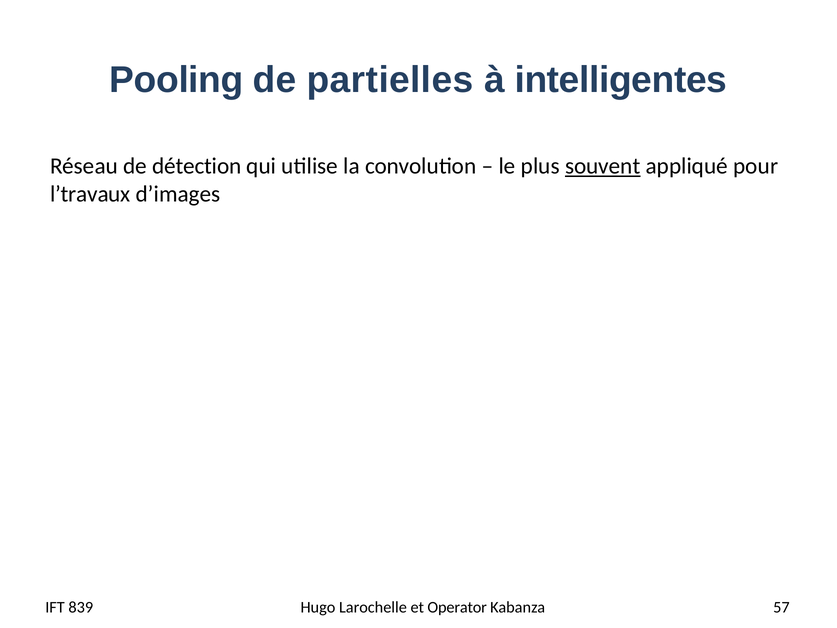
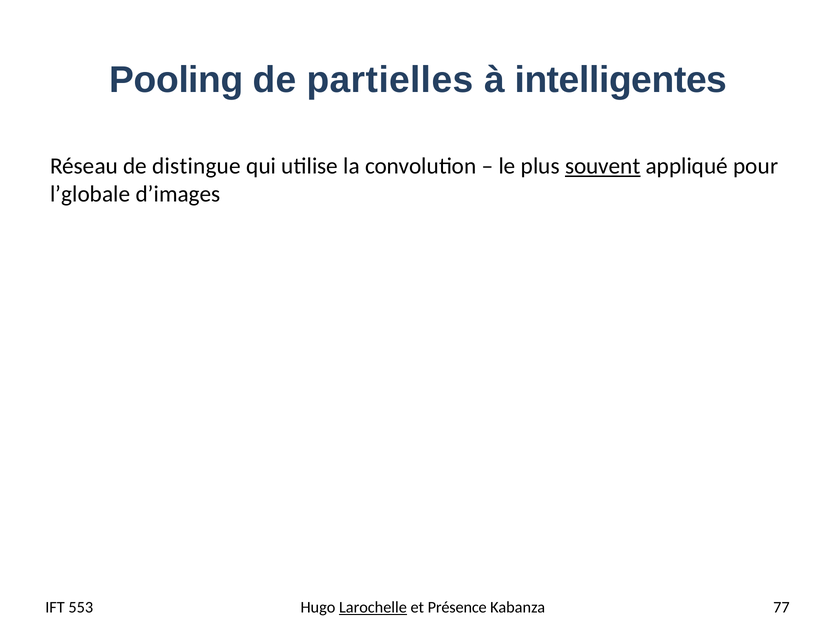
détection: détection -> distingue
l’travaux: l’travaux -> l’globale
839: 839 -> 553
Larochelle underline: none -> present
Operator: Operator -> Présence
57: 57 -> 77
